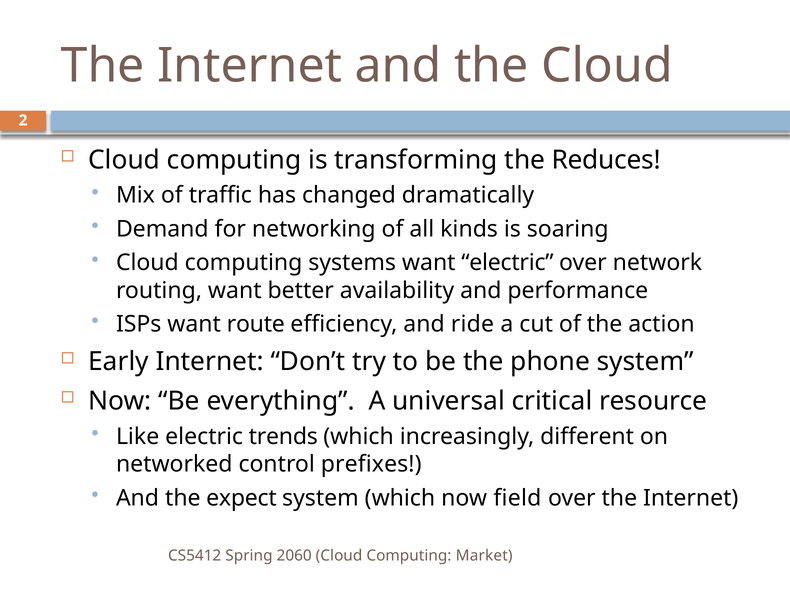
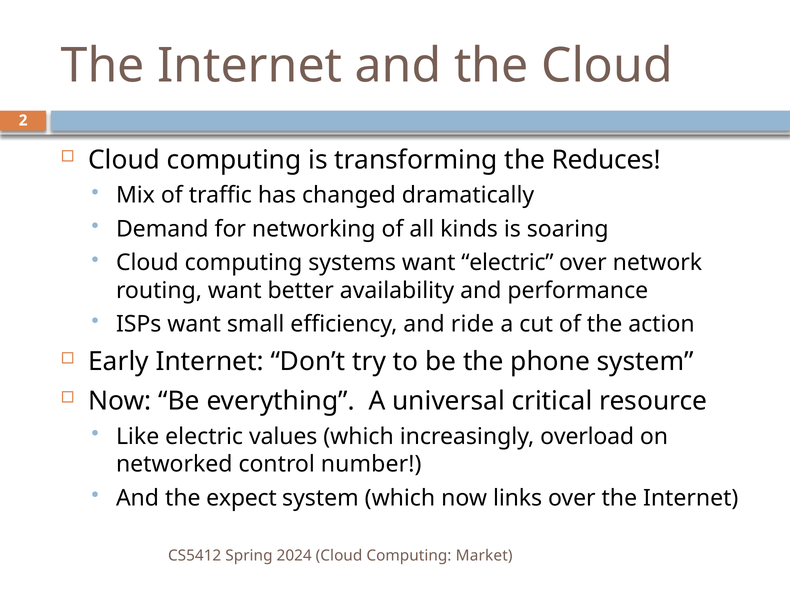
route: route -> small
trends: trends -> values
different: different -> overload
prefixes: prefixes -> number
field: field -> links
2060: 2060 -> 2024
